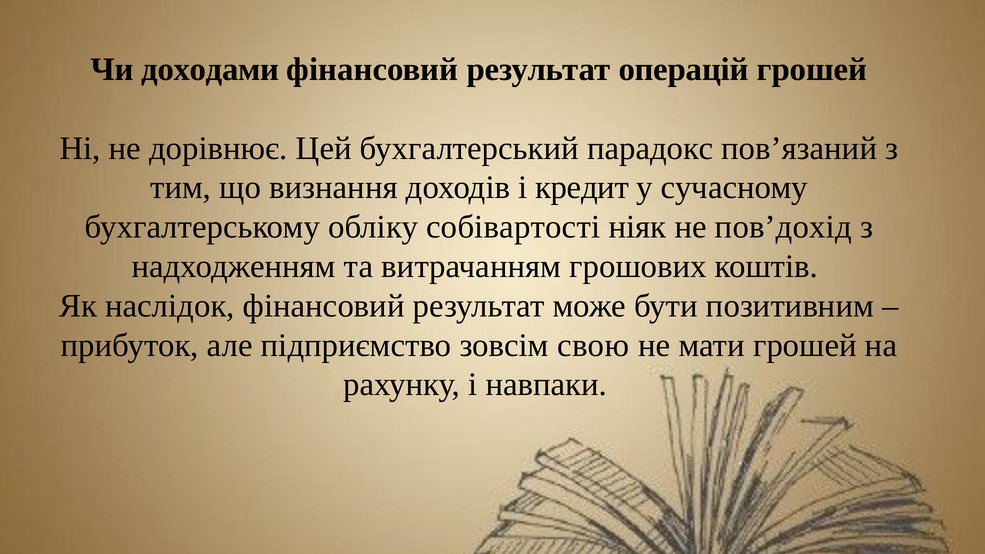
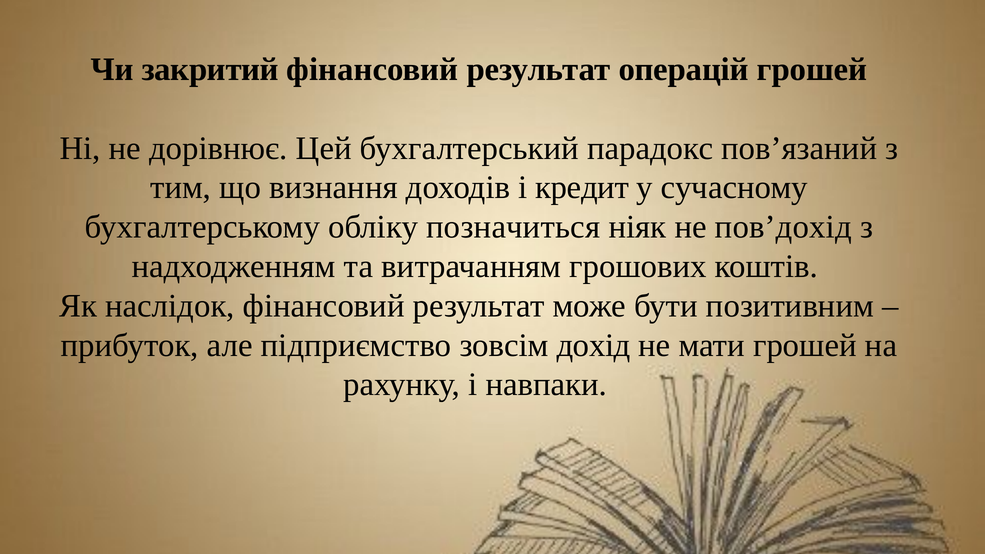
доходами: доходами -> закритий
собівартості: собівартості -> позначиться
свою: свою -> дохід
